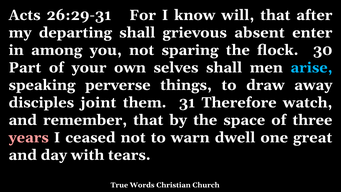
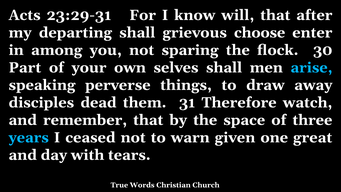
26:29-31: 26:29-31 -> 23:29-31
absent: absent -> choose
joint: joint -> dead
years colour: pink -> light blue
dwell: dwell -> given
